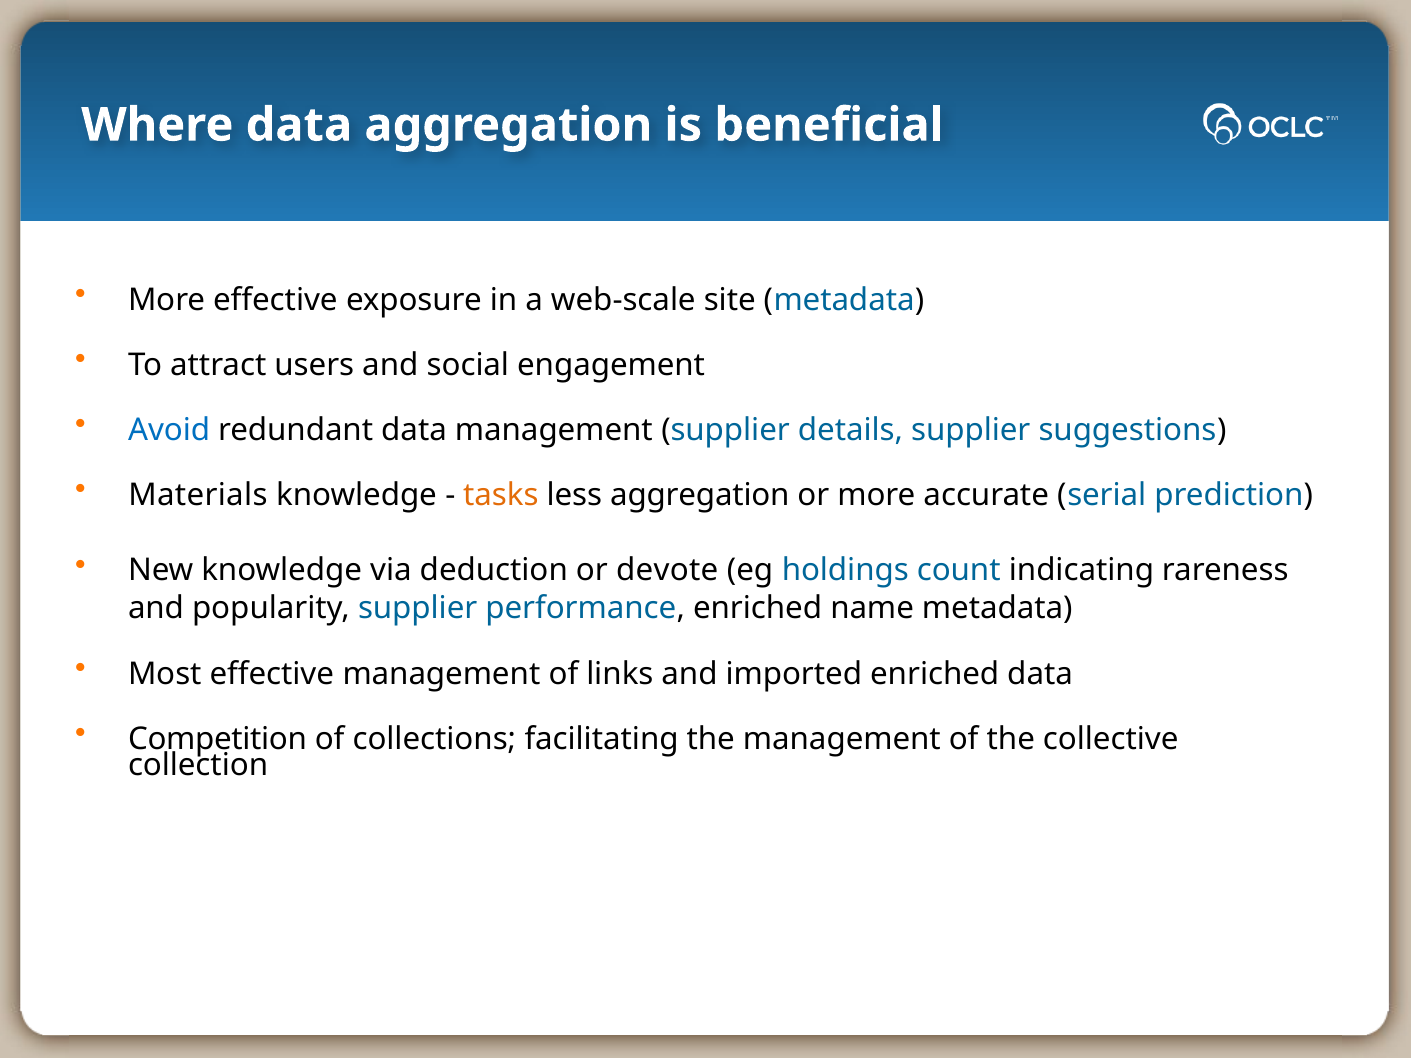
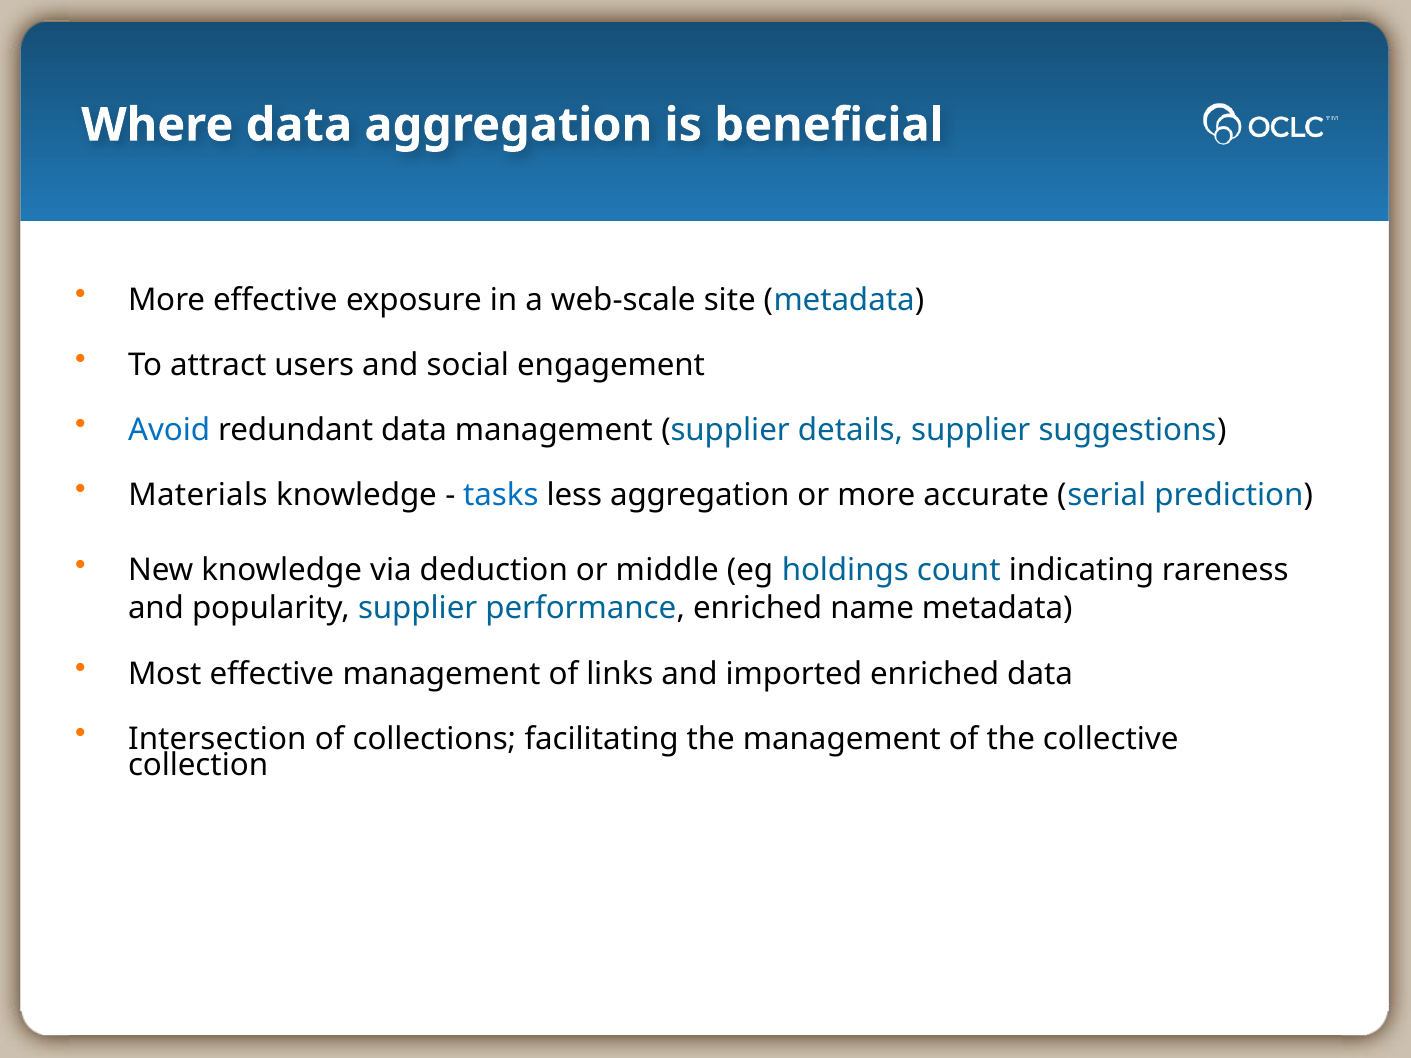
tasks colour: orange -> blue
devote: devote -> middle
Competition: Competition -> Intersection
